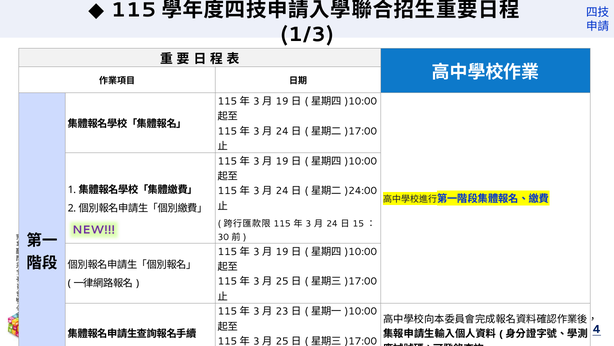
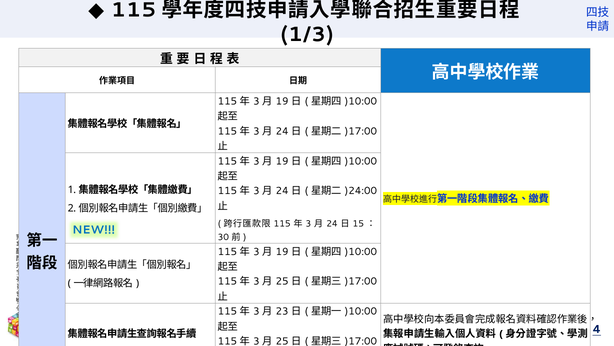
NEW colour: purple -> blue
